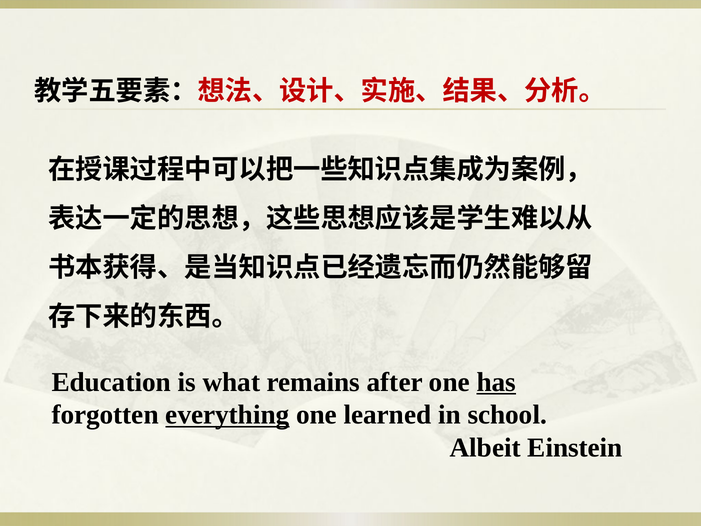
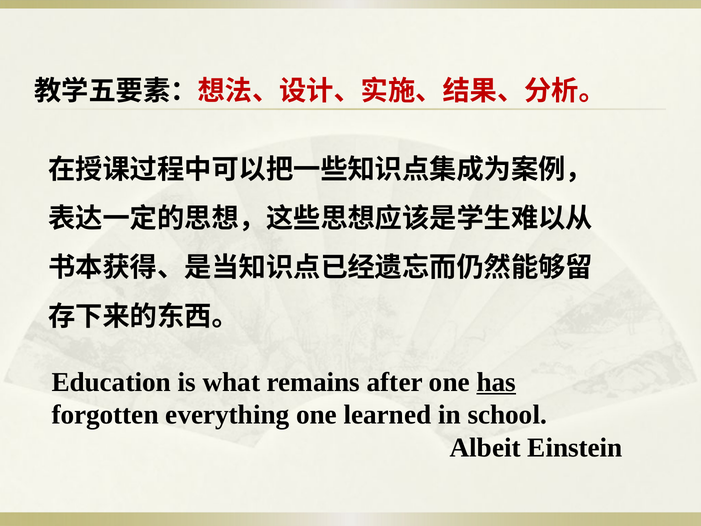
everything underline: present -> none
